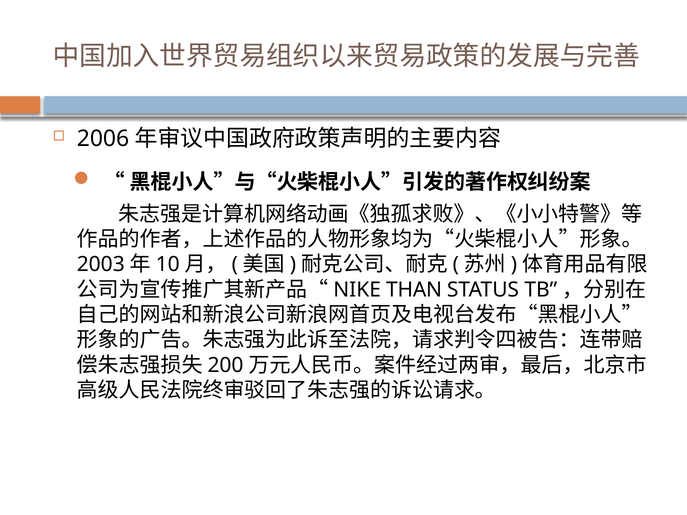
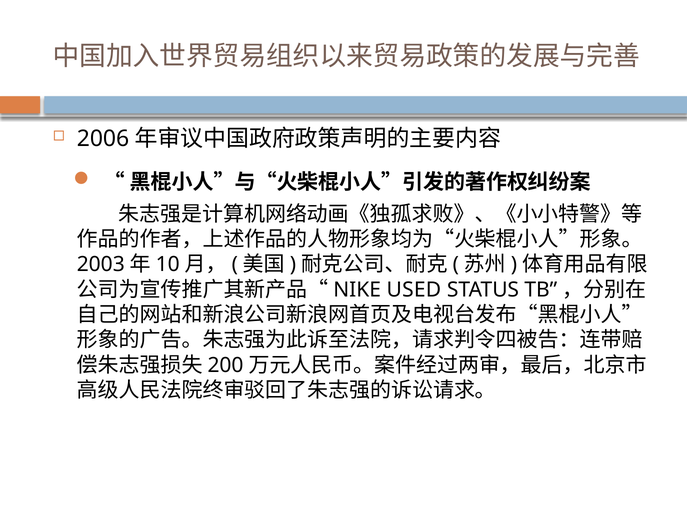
THAN: THAN -> USED
